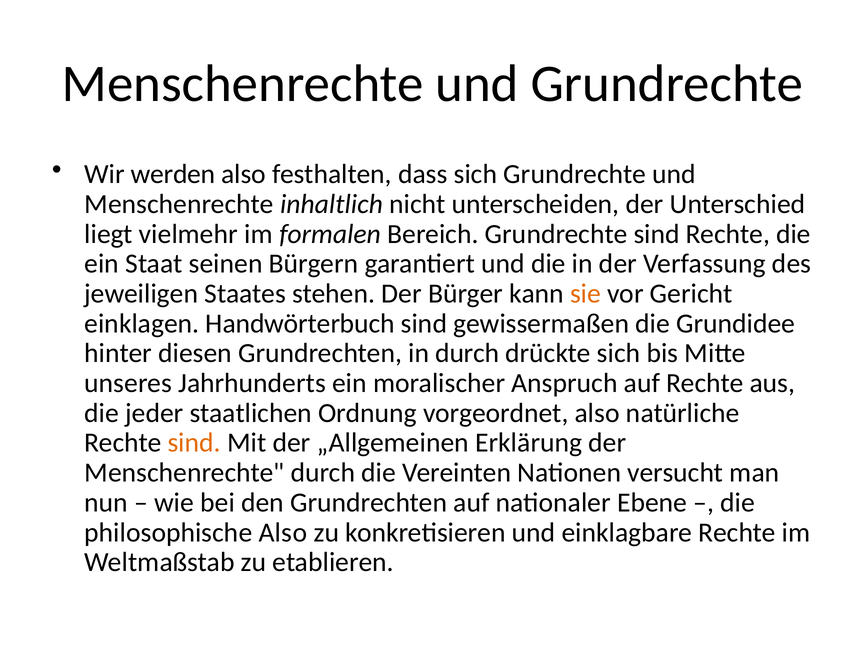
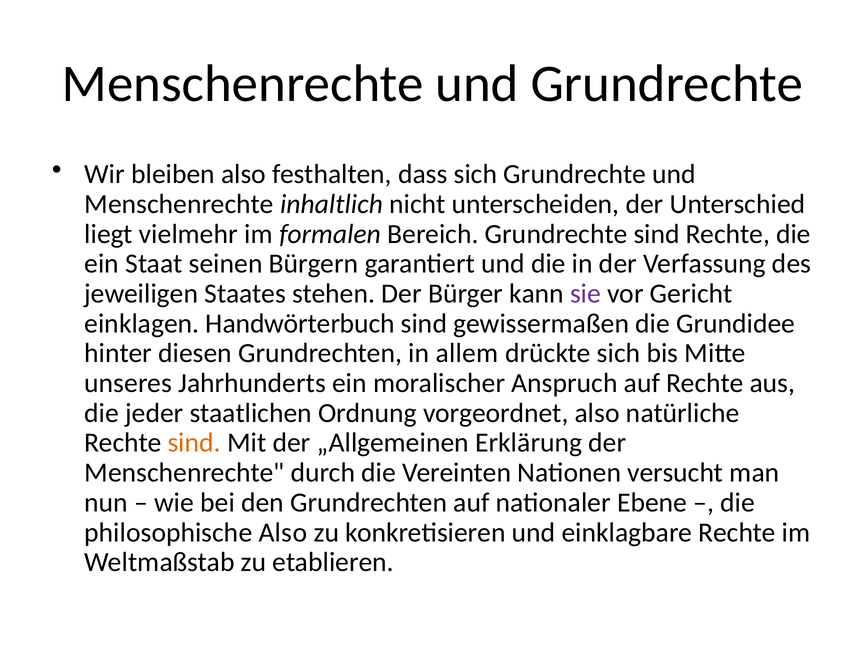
werden: werden -> bleiben
sie colour: orange -> purple
in durch: durch -> allem
